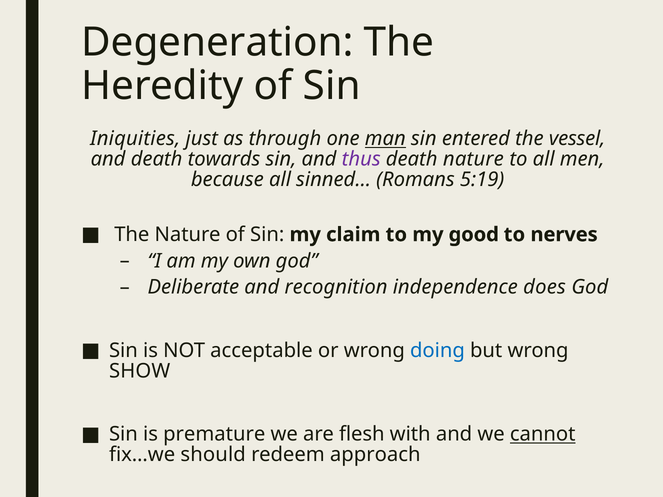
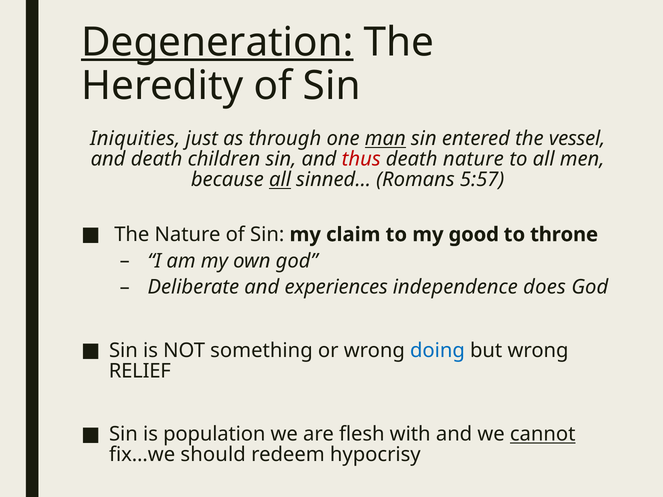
Degeneration underline: none -> present
towards: towards -> children
thus colour: purple -> red
all at (280, 180) underline: none -> present
5:19: 5:19 -> 5:57
nerves: nerves -> throne
recognition: recognition -> experiences
acceptable: acceptable -> something
SHOW: SHOW -> RELIEF
premature: premature -> population
approach: approach -> hypocrisy
